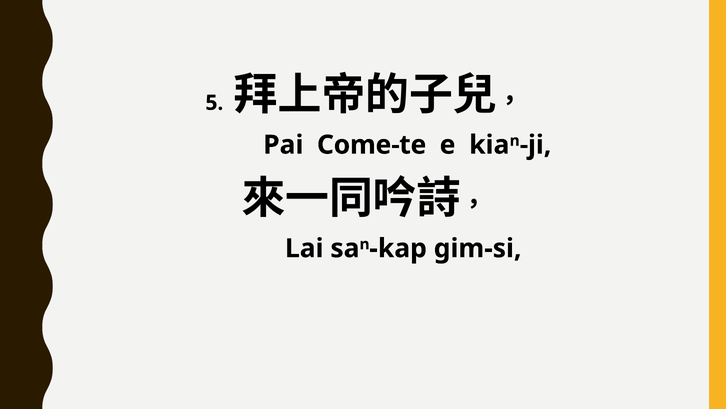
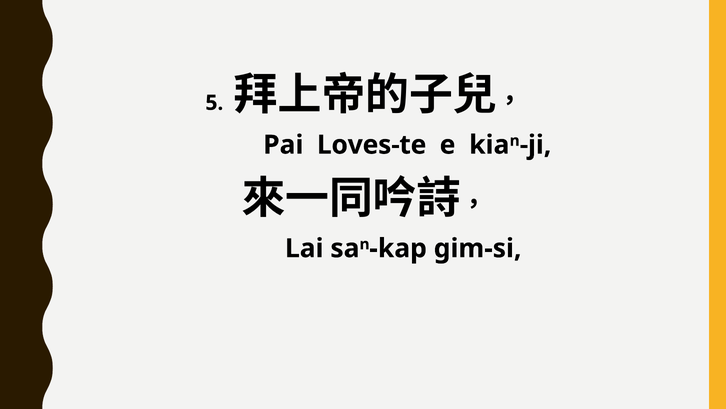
Come-te: Come-te -> Loves-te
